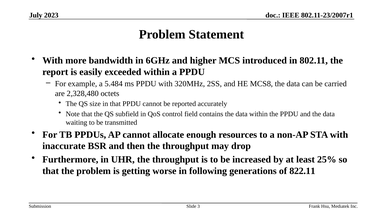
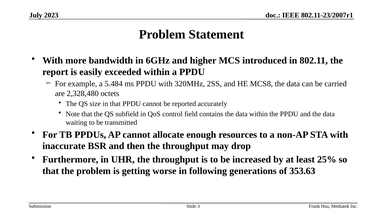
822.11: 822.11 -> 353.63
